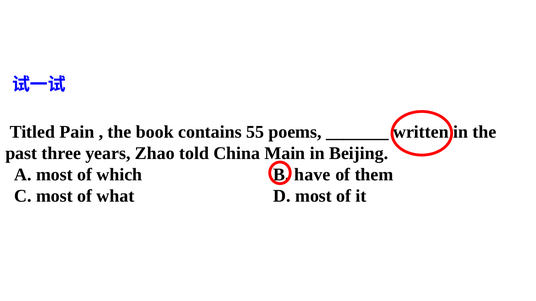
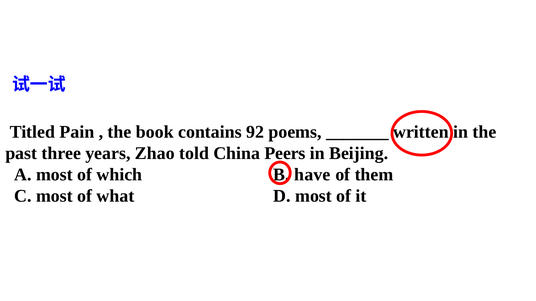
55: 55 -> 92
Main: Main -> Peers
